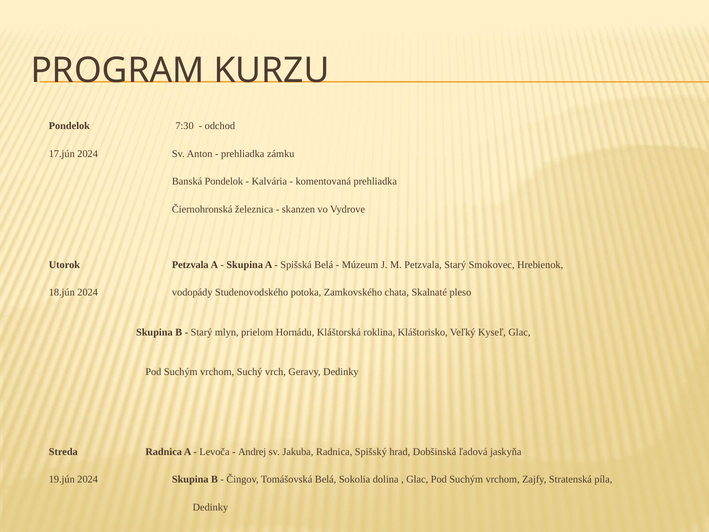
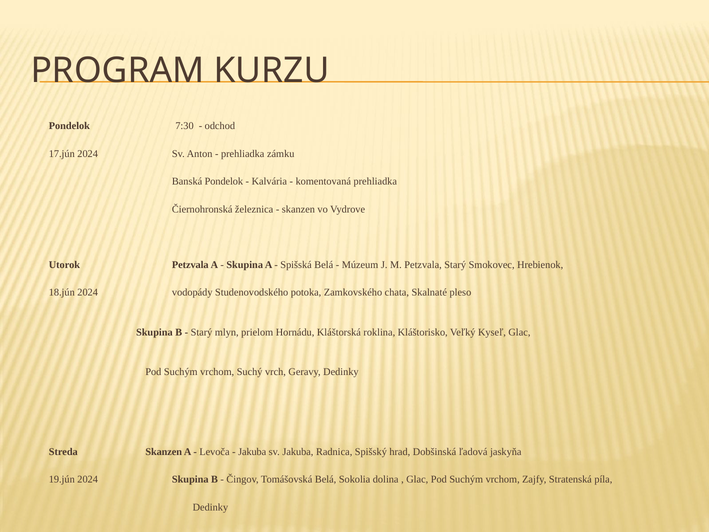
Streda Radnica: Radnica -> Skanzen
Andrej at (252, 452): Andrej -> Jakuba
